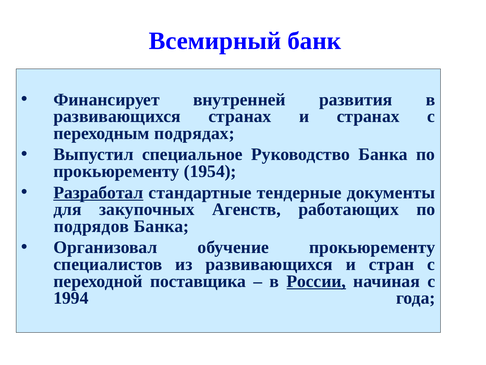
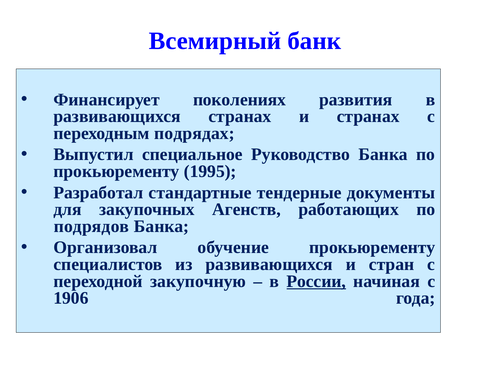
внутренней: внутренней -> поколениях
1954: 1954 -> 1995
Разработал underline: present -> none
поставщика: поставщика -> закупочную
1994: 1994 -> 1906
